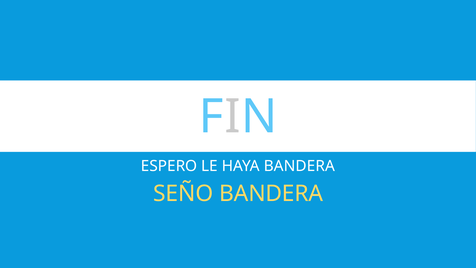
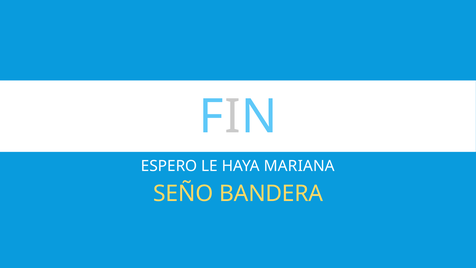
HAYA BANDERA: BANDERA -> MARIANA
